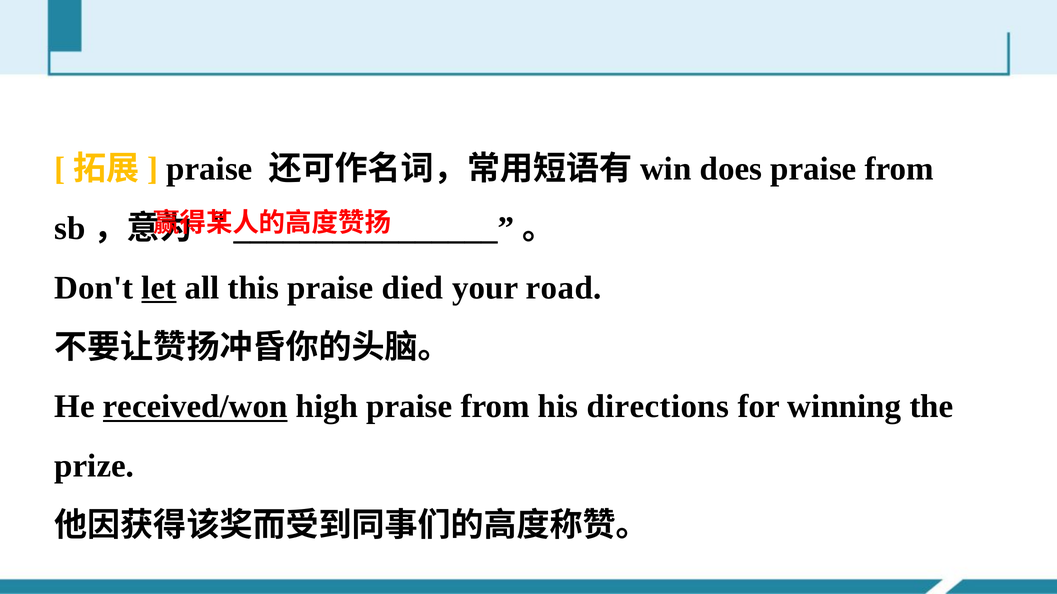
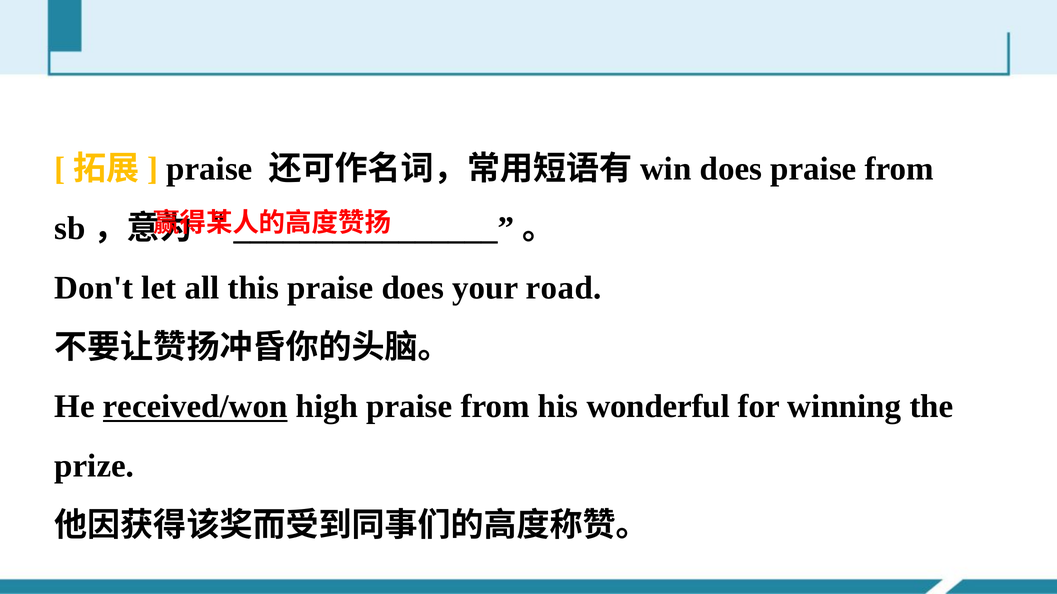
let underline: present -> none
praise died: died -> does
directions: directions -> wonderful
